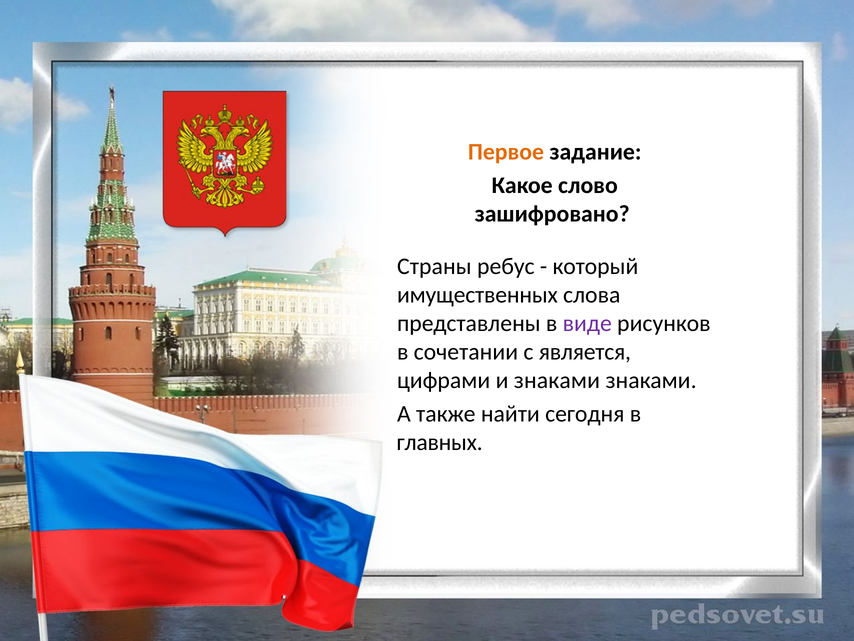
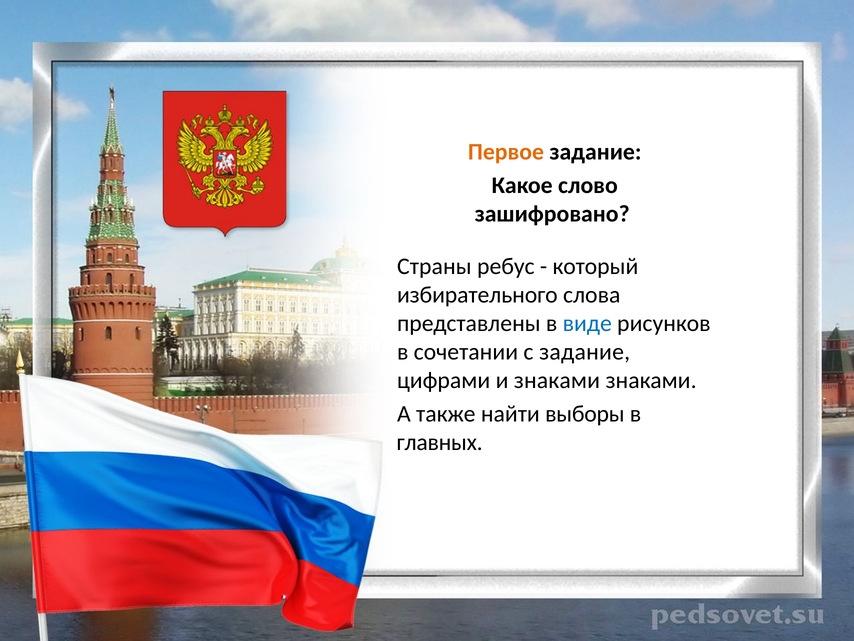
имущественных: имущественных -> избирательного
виде colour: purple -> blue
с является: является -> задание
сегодня: сегодня -> выборы
